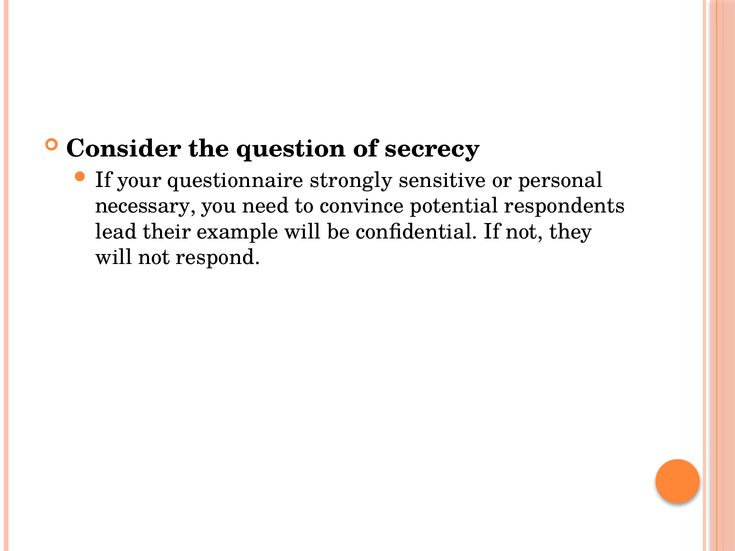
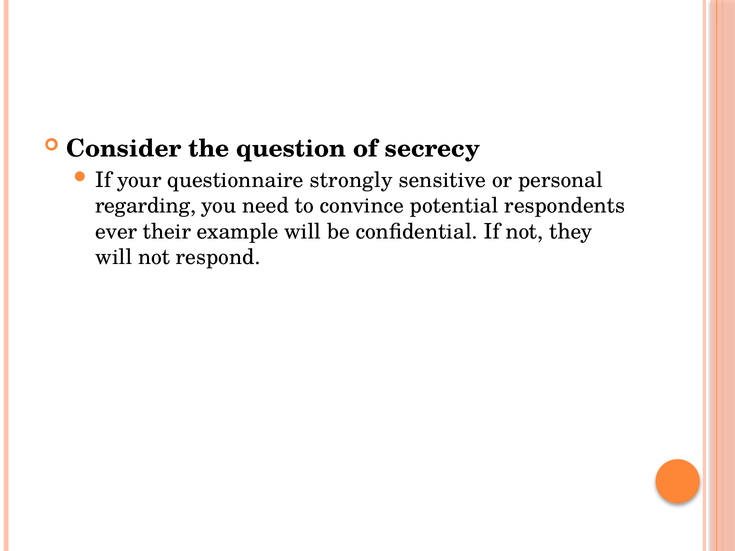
necessary: necessary -> regarding
lead: lead -> ever
